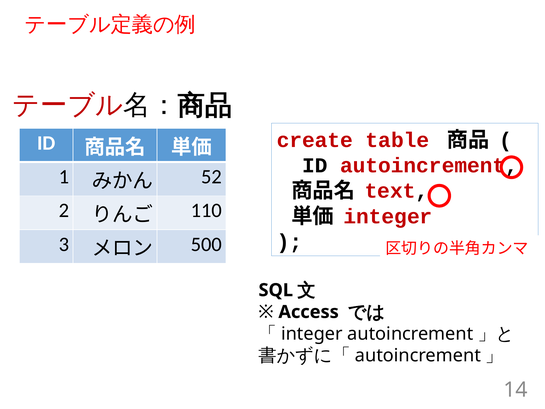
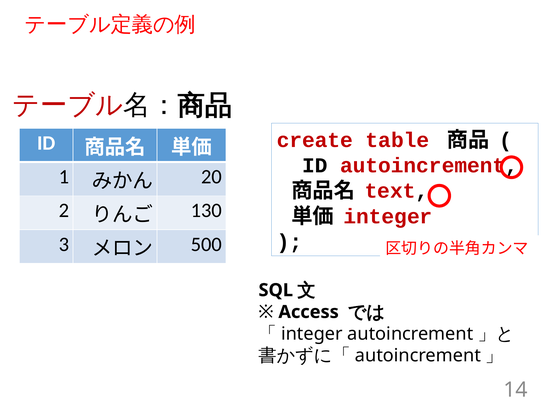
52: 52 -> 20
110: 110 -> 130
